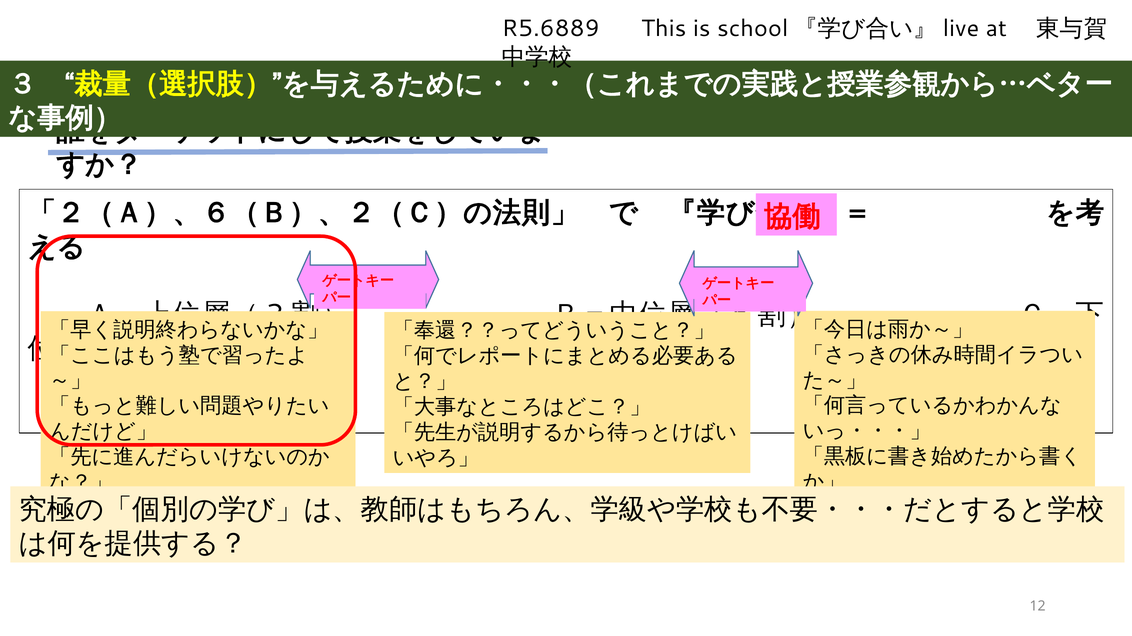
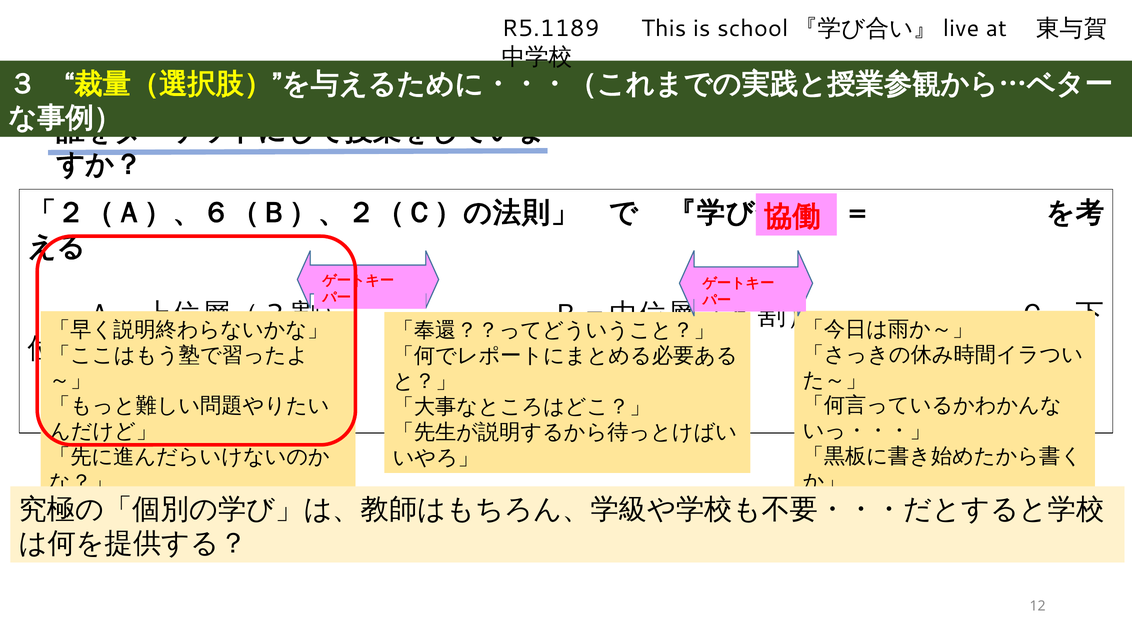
R5.6889: R5.6889 -> R5.1189
